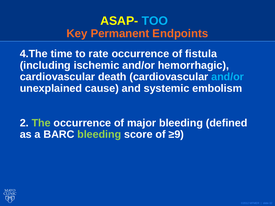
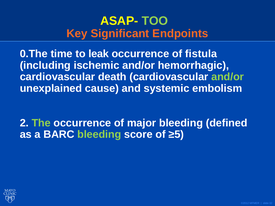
TOO colour: light blue -> light green
Permanent: Permanent -> Significant
4.The: 4.The -> 0.The
rate: rate -> leak
and/or at (228, 77) colour: light blue -> light green
≥9: ≥9 -> ≥5
